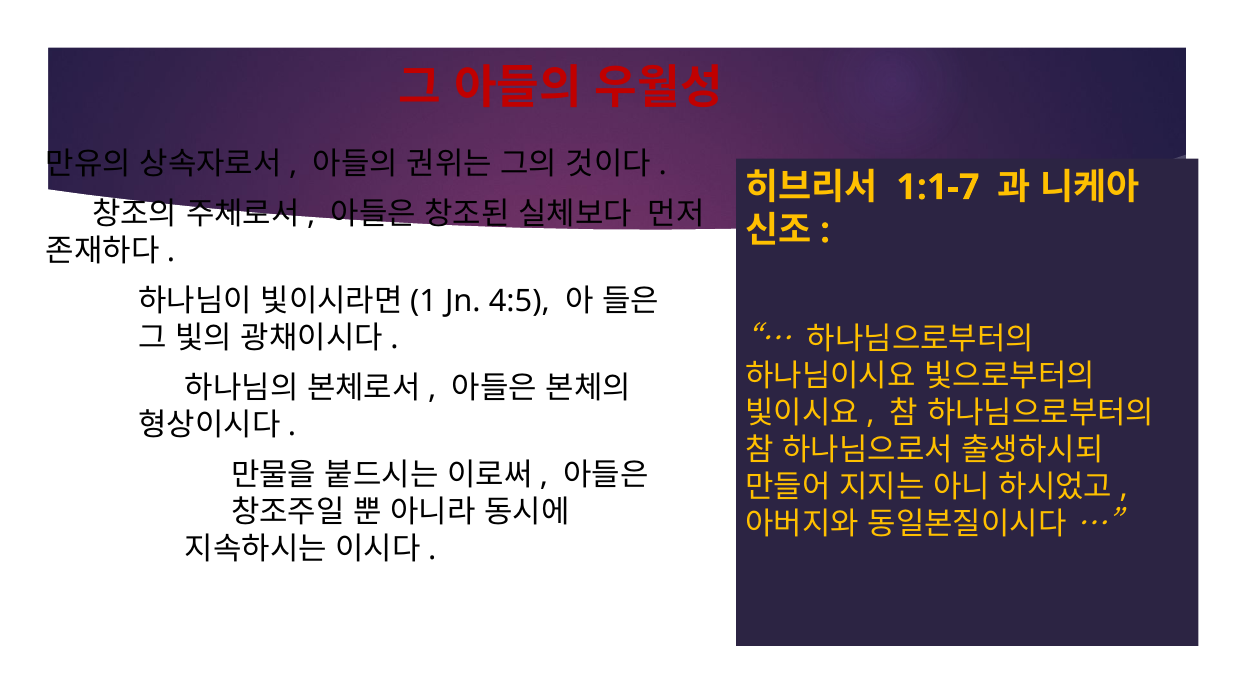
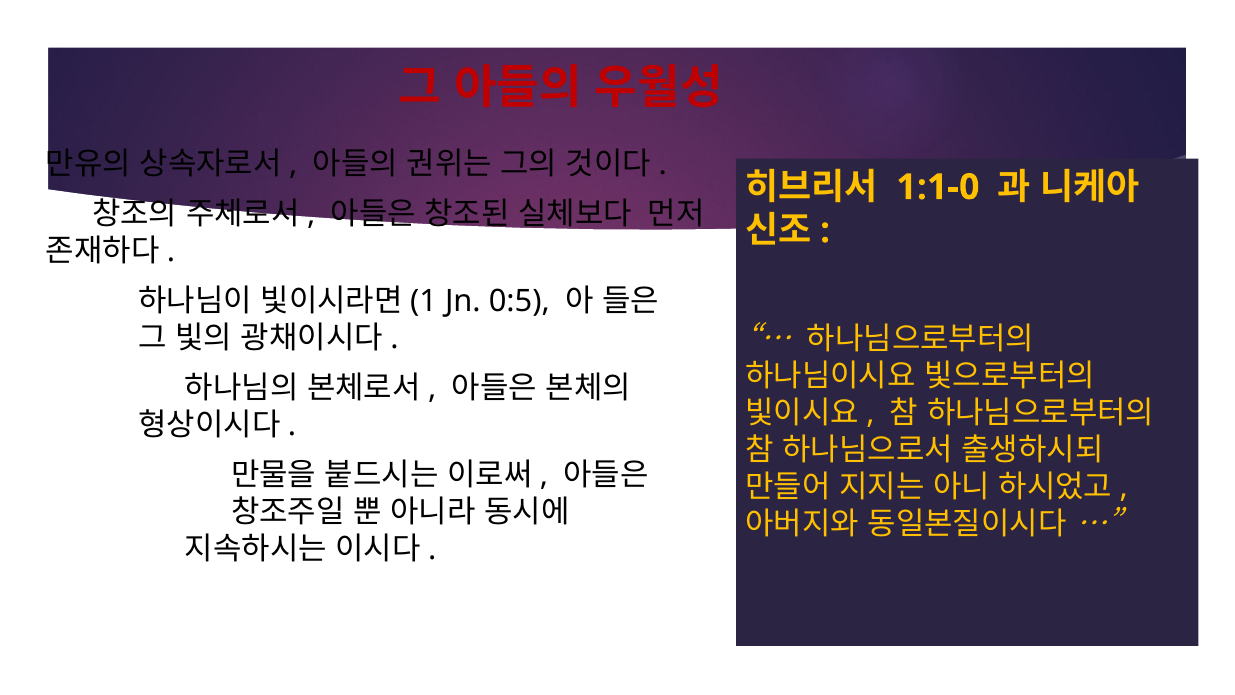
1:1-7: 1:1-7 -> 1:1-0
4:5: 4:5 -> 0:5
